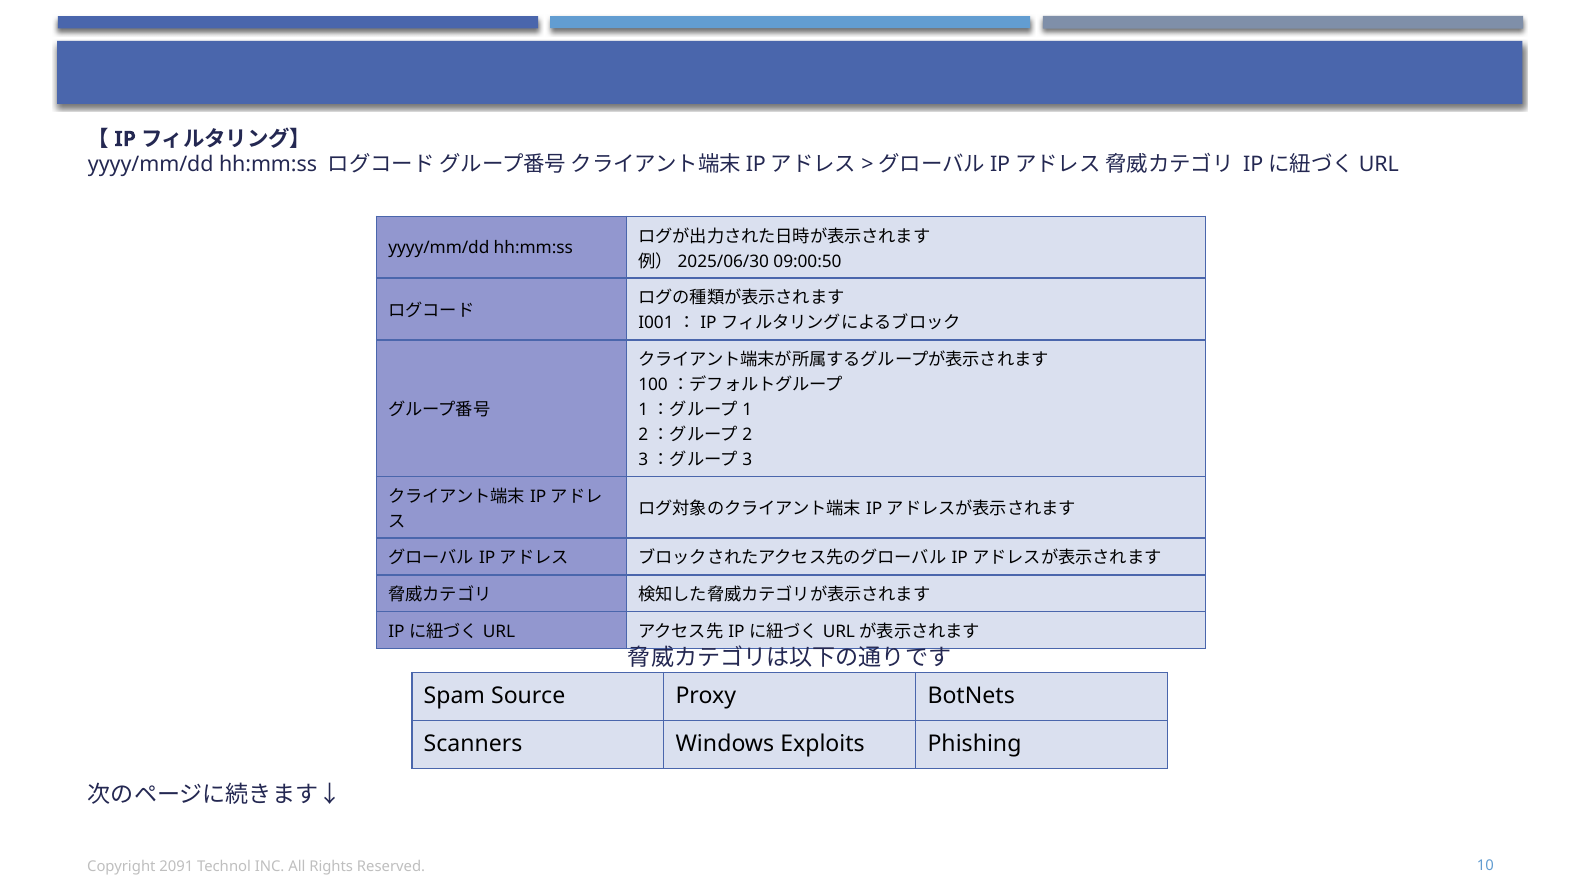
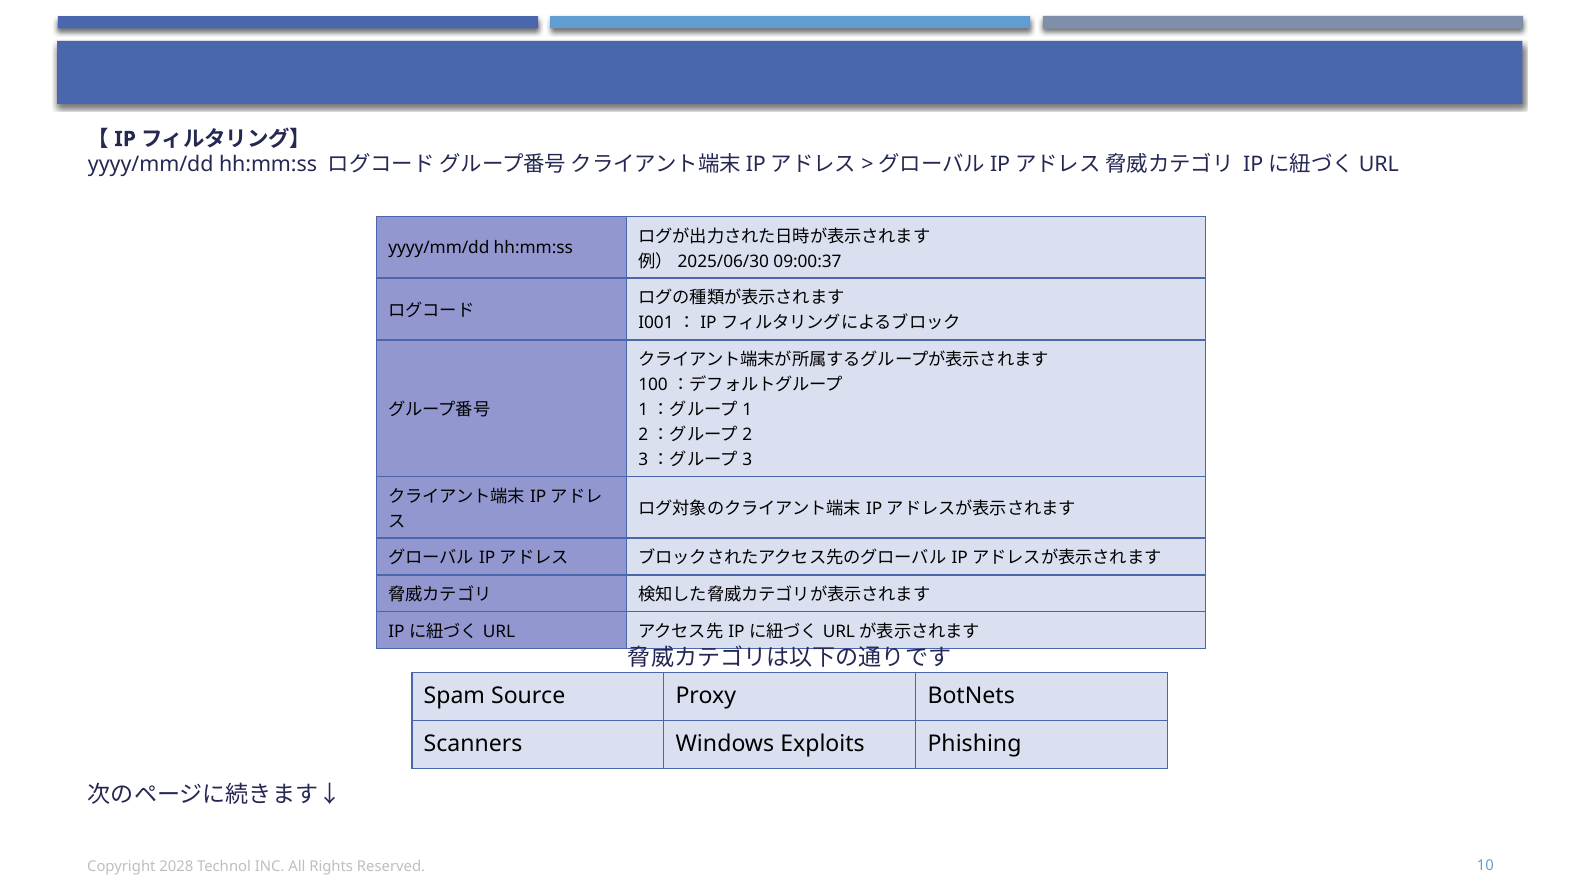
09:00:50: 09:00:50 -> 09:00:37
2091: 2091 -> 2028
